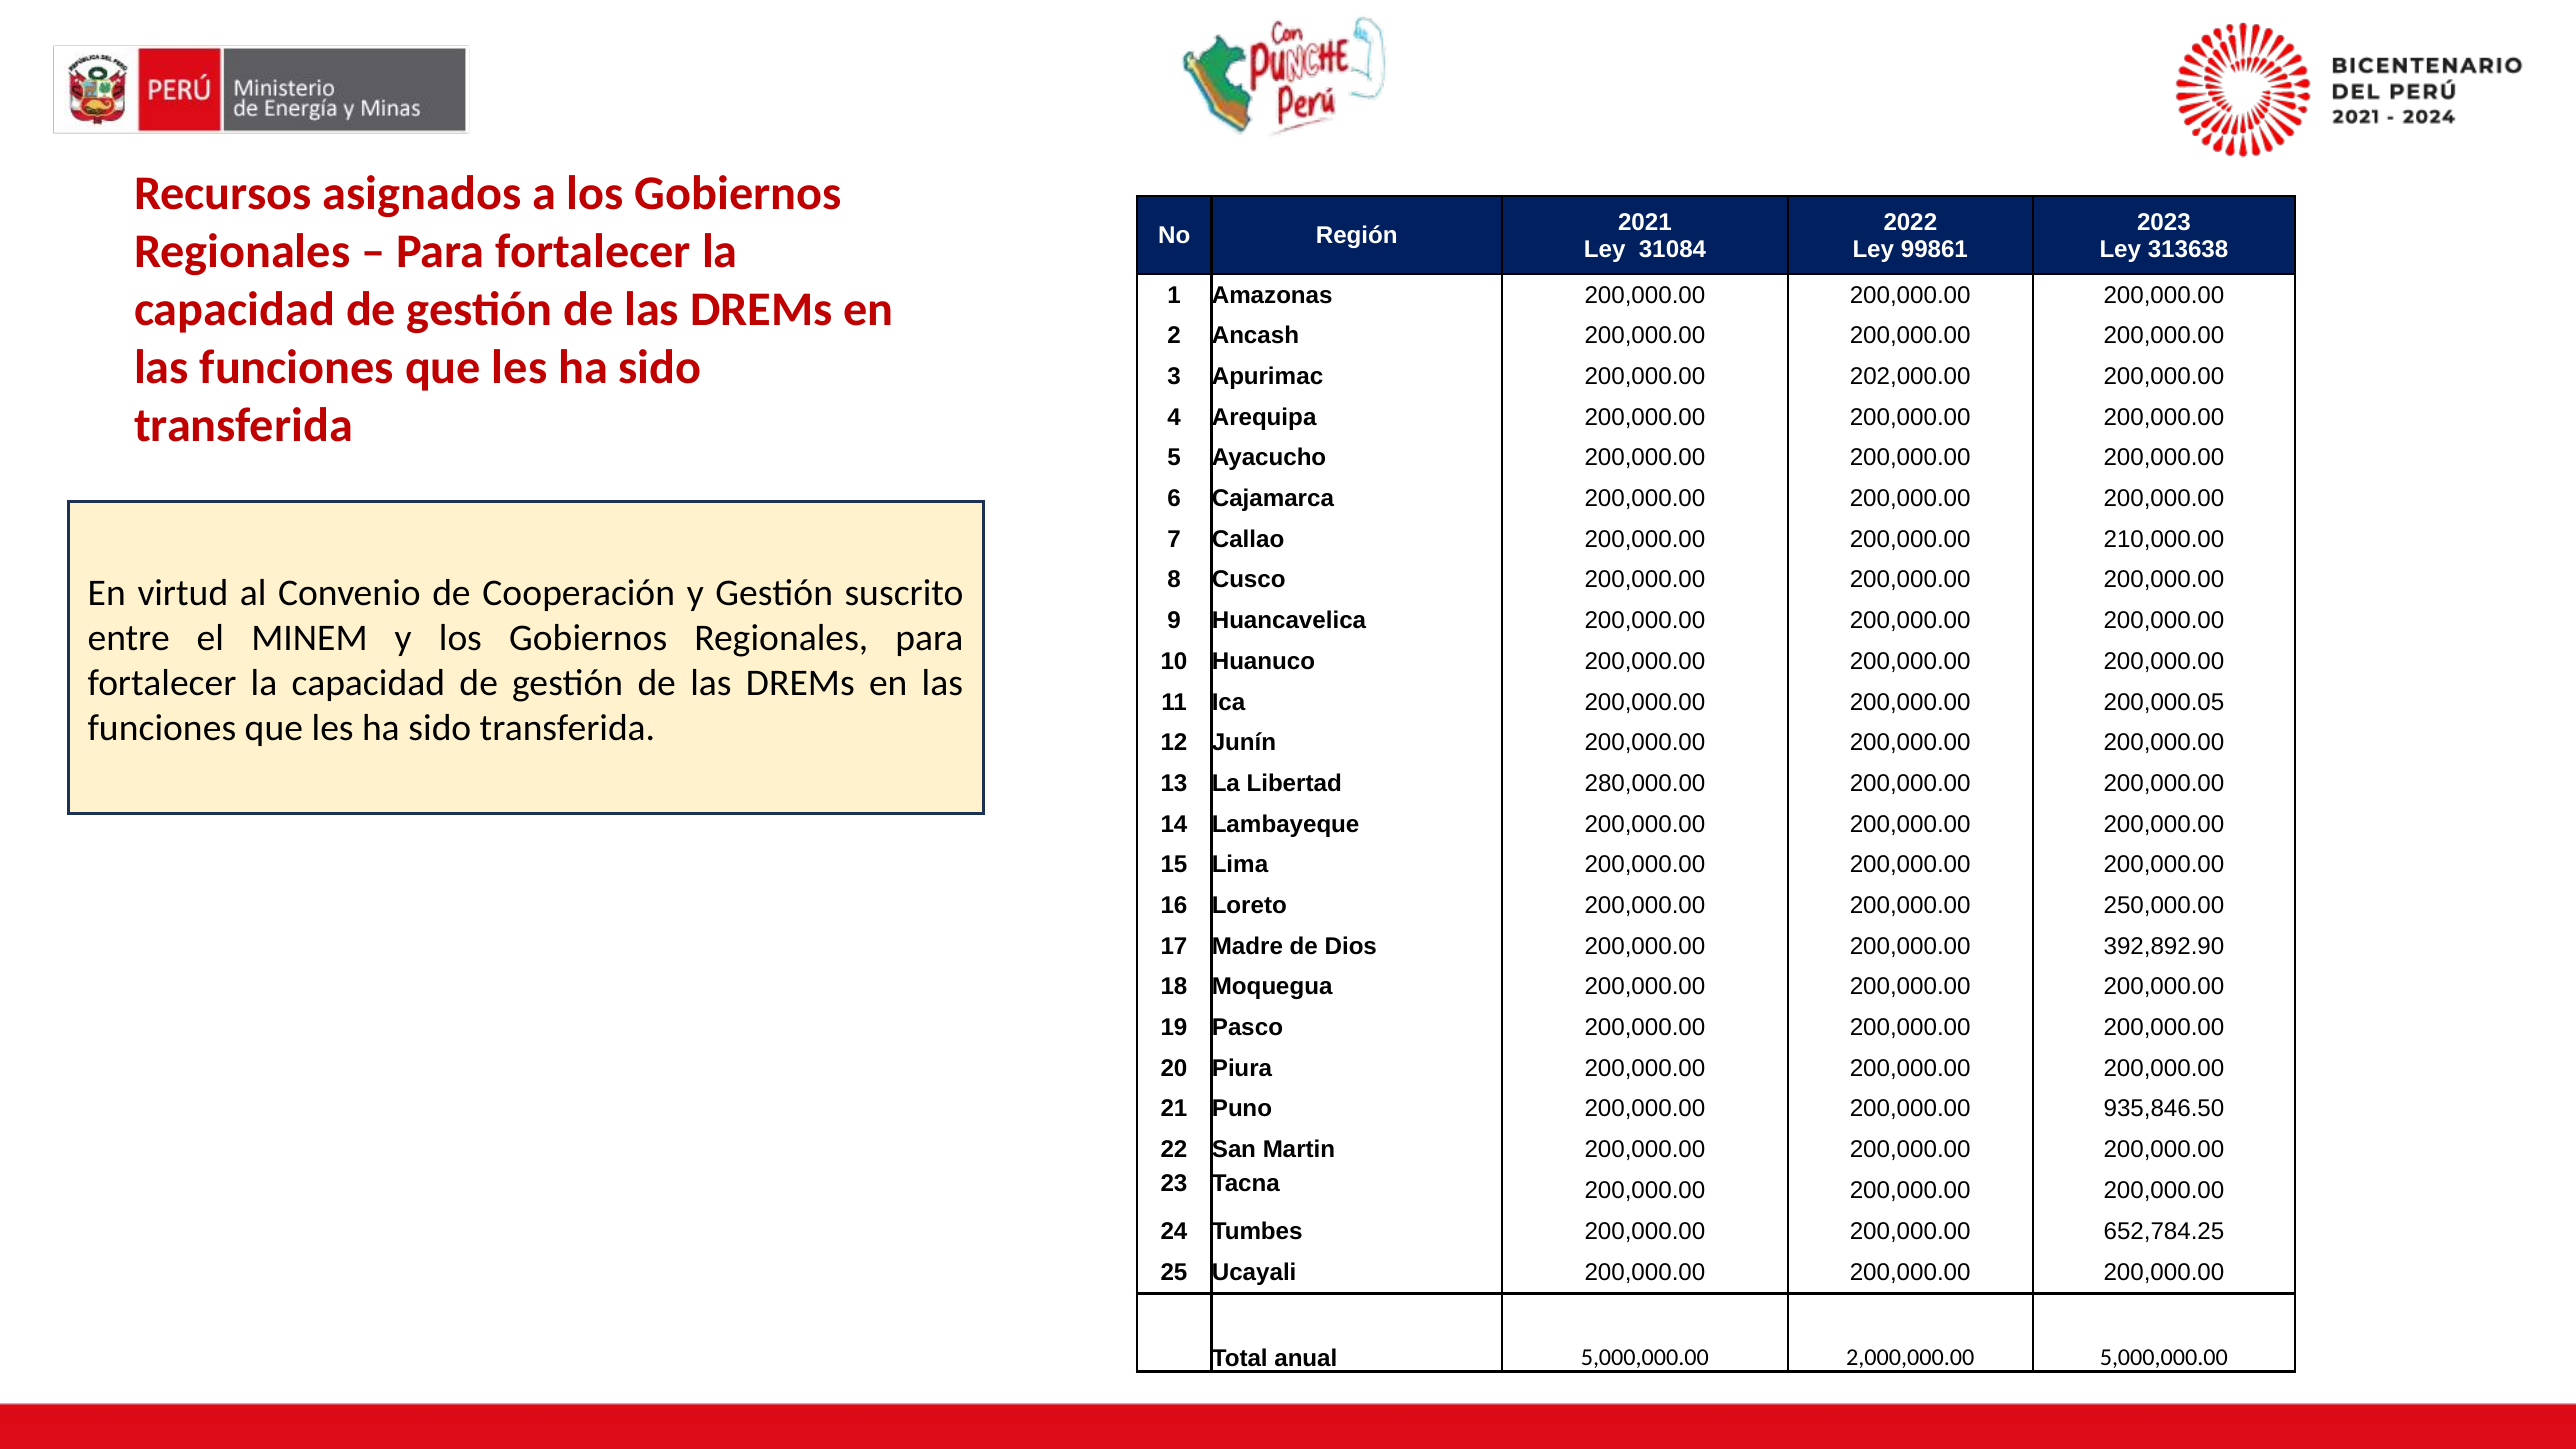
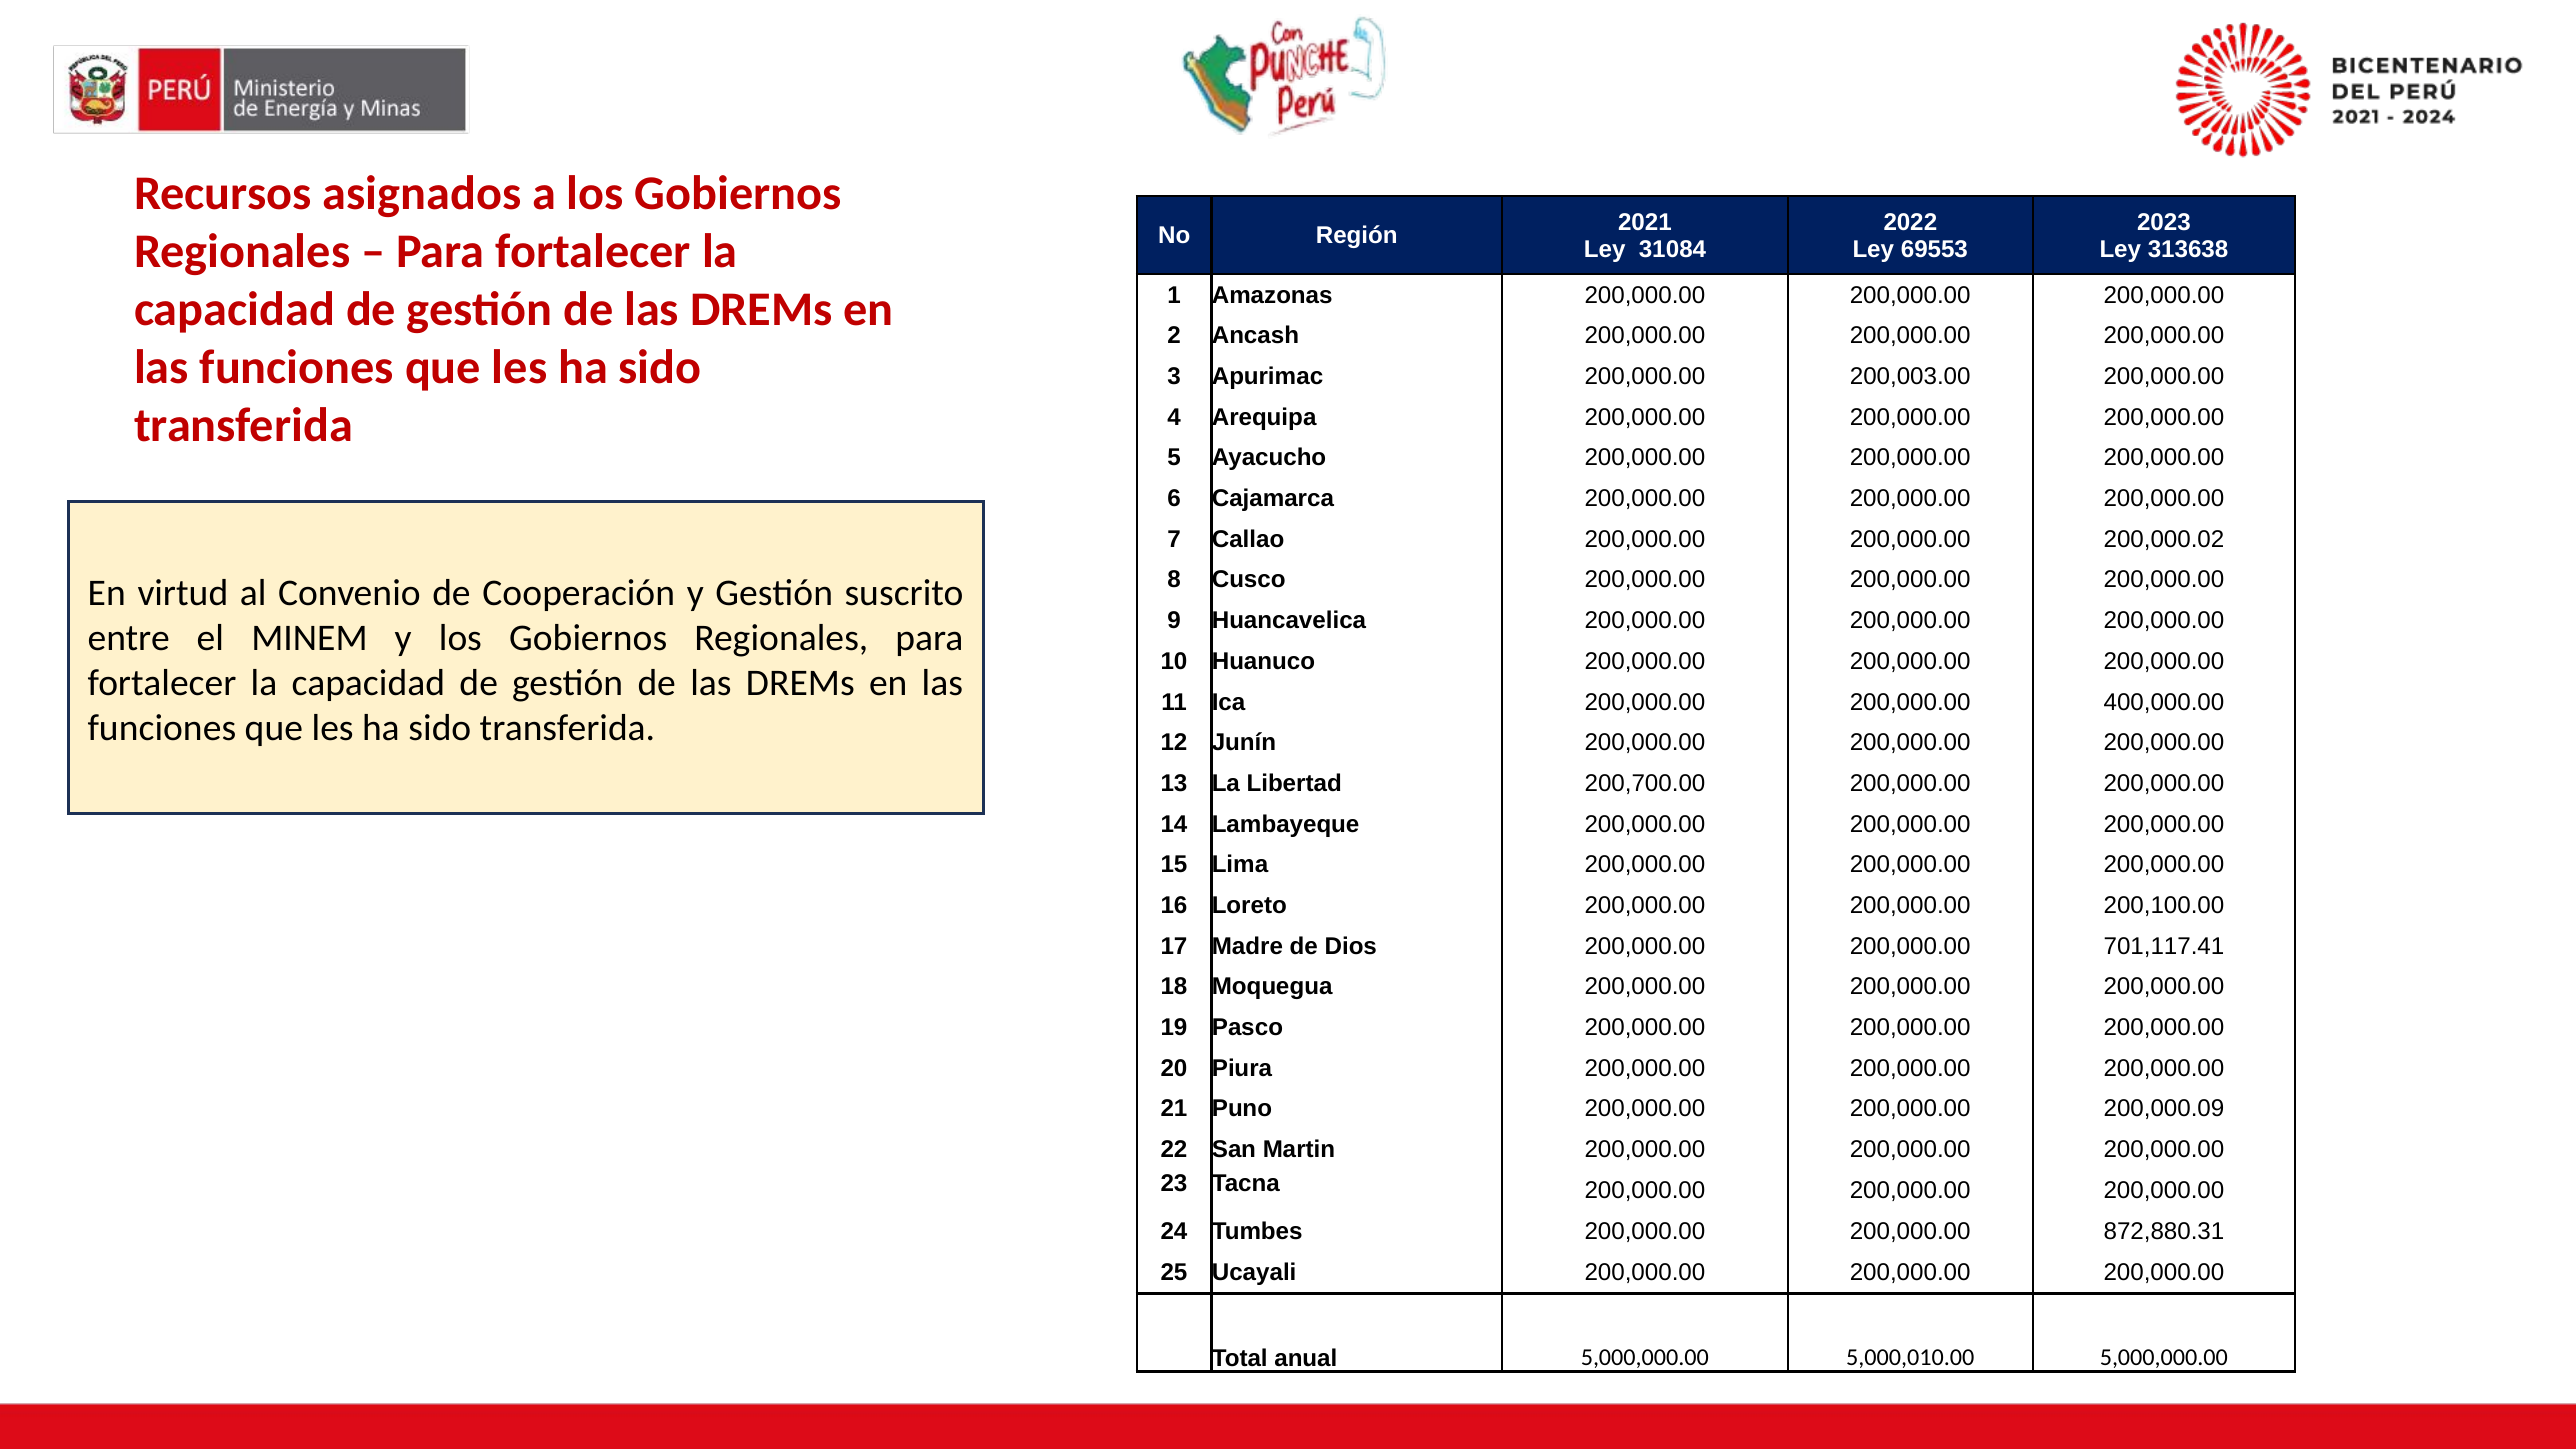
99861: 99861 -> 69553
202,000.00: 202,000.00 -> 200,003.00
210,000.00: 210,000.00 -> 200,000.02
200,000.05: 200,000.05 -> 400,000.00
280,000.00: 280,000.00 -> 200,700.00
250,000.00: 250,000.00 -> 200,100.00
392,892.90: 392,892.90 -> 701,117.41
935,846.50: 935,846.50 -> 200,000.09
652,784.25: 652,784.25 -> 872,880.31
2,000,000.00: 2,000,000.00 -> 5,000,010.00
